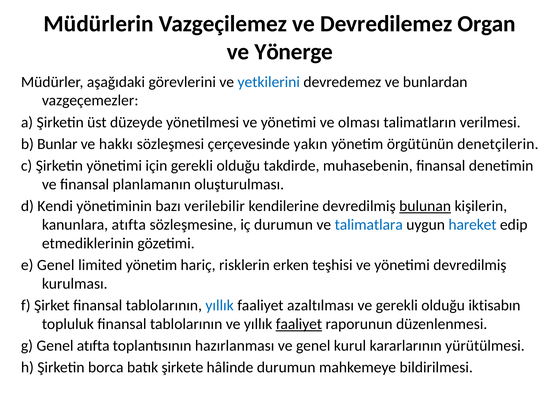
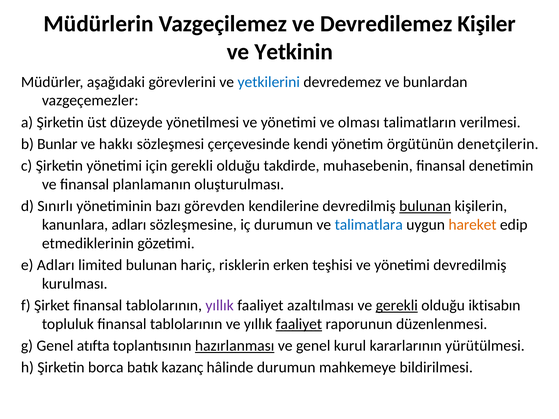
Organ: Organ -> Kişiler
Yönerge: Yönerge -> Yetkinin
yakın: yakın -> kendi
Kendi: Kendi -> Sınırlı
verilebilir: verilebilir -> görevden
kanunlara atıfta: atıfta -> adları
hareket colour: blue -> orange
e Genel: Genel -> Adları
limited yönetim: yönetim -> bulunan
yıllık at (220, 306) colour: blue -> purple
gerekli at (397, 306) underline: none -> present
hazırlanması underline: none -> present
şirkete: şirkete -> kazanç
